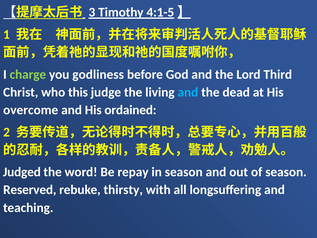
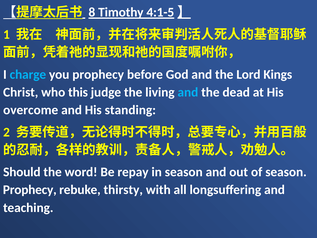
3: 3 -> 8
charge colour: light green -> light blue
you godliness: godliness -> prophecy
Third: Third -> Kings
ordained: ordained -> standing
Judged: Judged -> Should
Reserved at (30, 190): Reserved -> Prophecy
